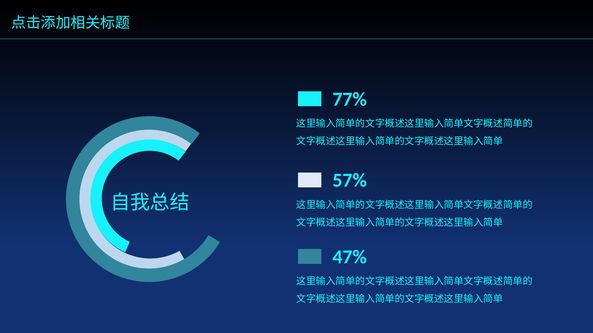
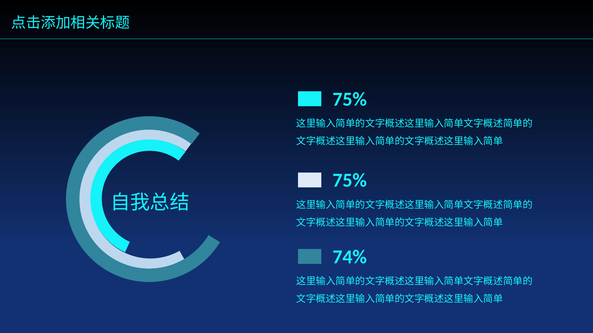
77% at (350, 99): 77% -> 75%
57% at (350, 181): 57% -> 75%
47%: 47% -> 74%
